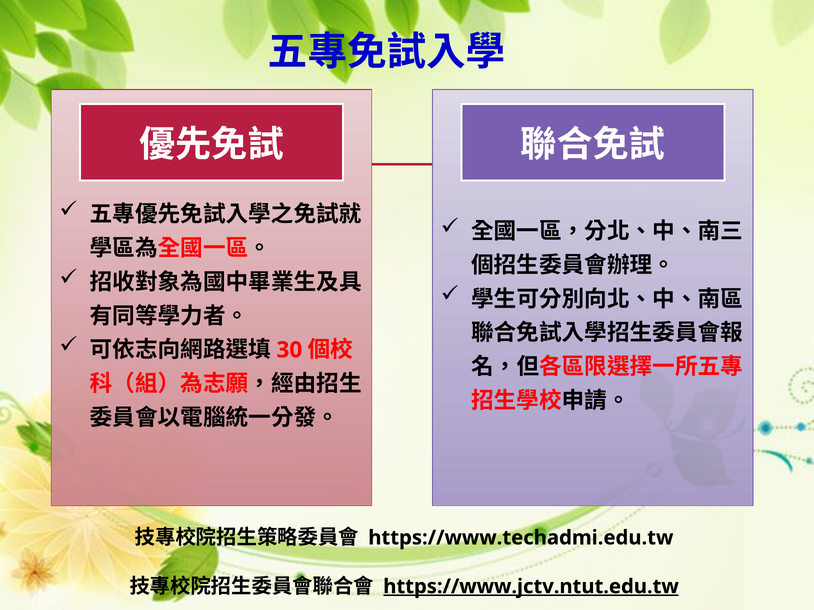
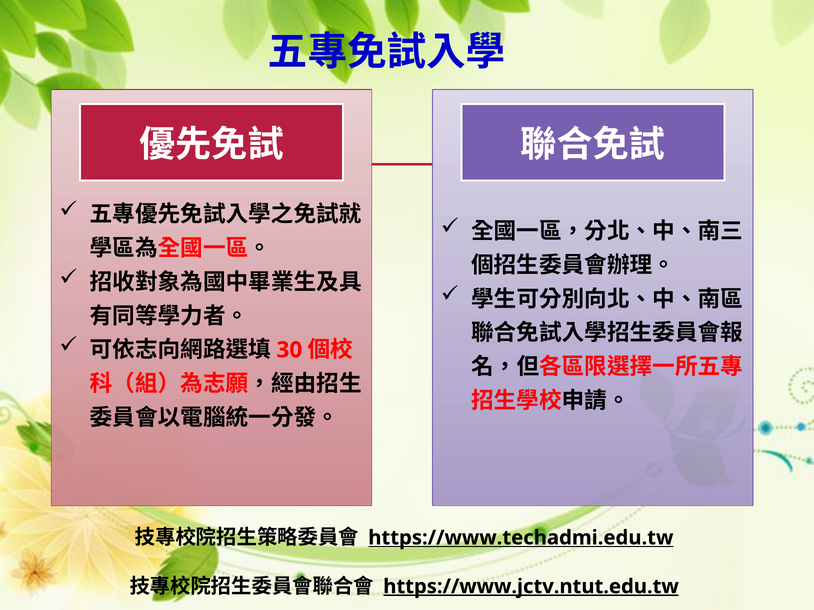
https://www.techadmi.edu.tw underline: none -> present
